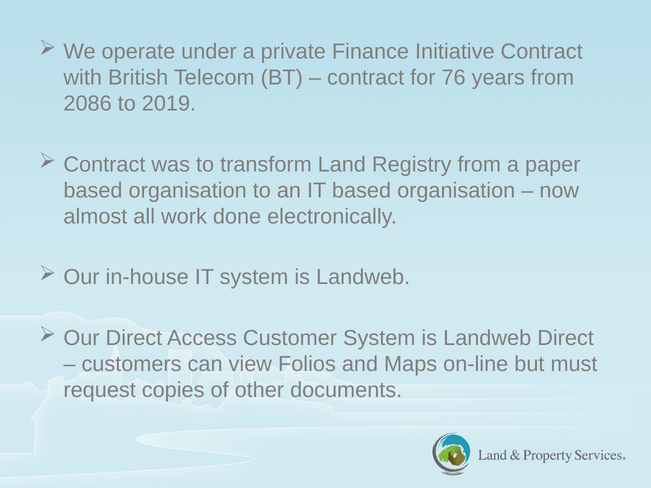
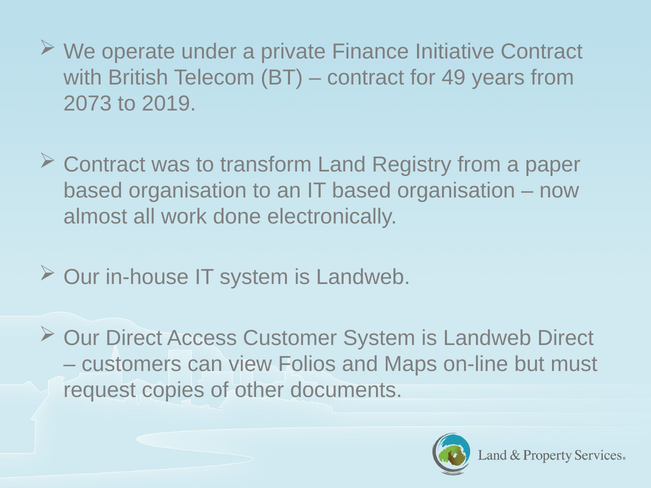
76: 76 -> 49
2086: 2086 -> 2073
